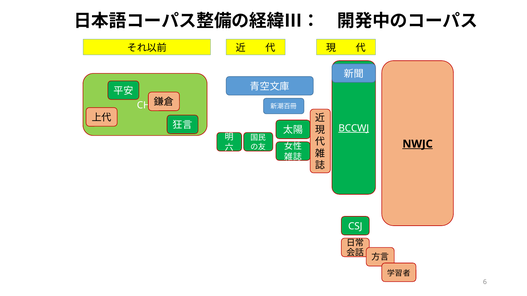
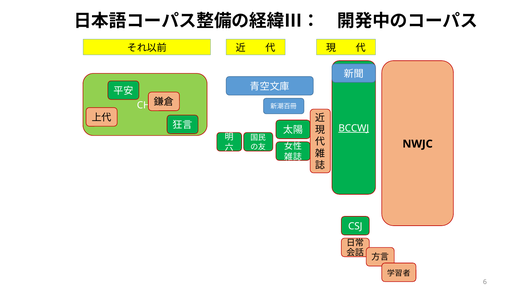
NWJC underline: present -> none
